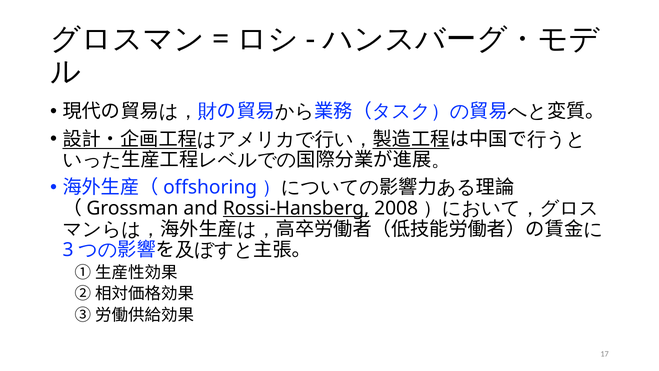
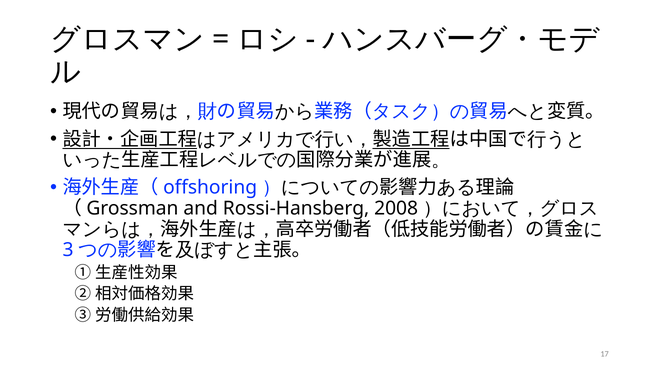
Rossi-Hansberg underline: present -> none
